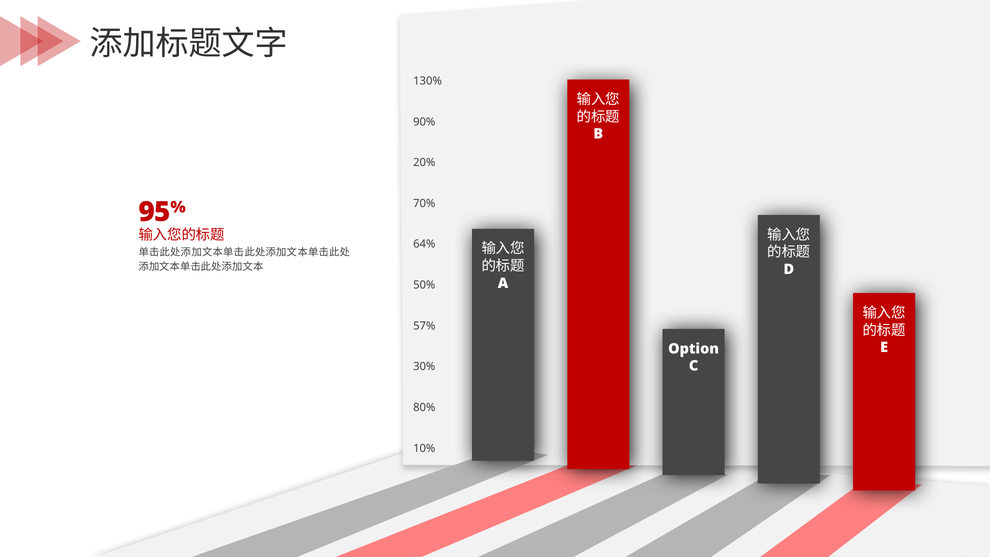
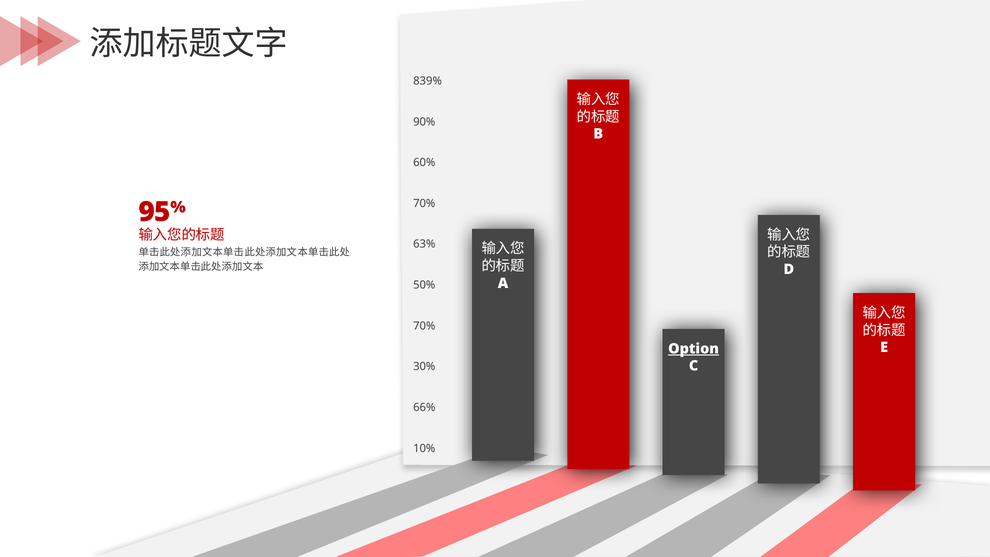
130%: 130% -> 839%
20%: 20% -> 60%
64%: 64% -> 63%
57% at (424, 326): 57% -> 70%
Option underline: none -> present
80%: 80% -> 66%
